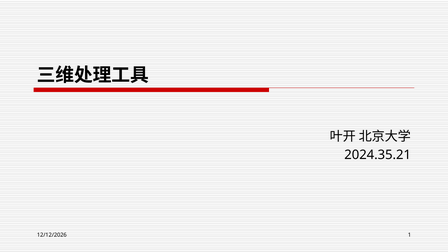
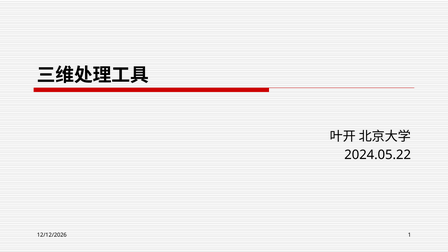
2024.35.21: 2024.35.21 -> 2024.05.22
